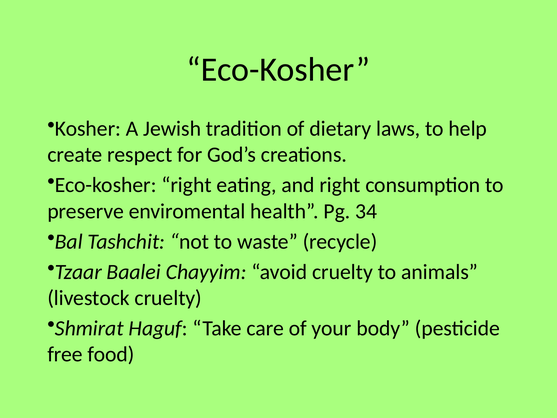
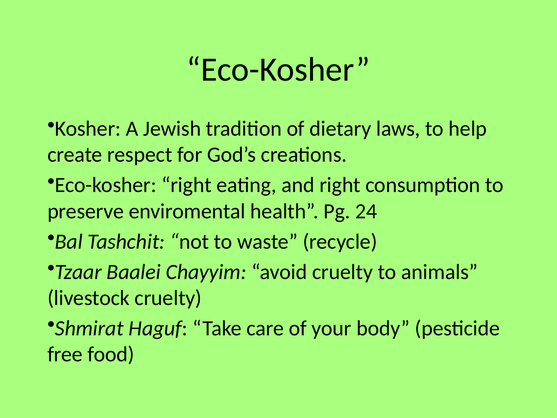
34: 34 -> 24
